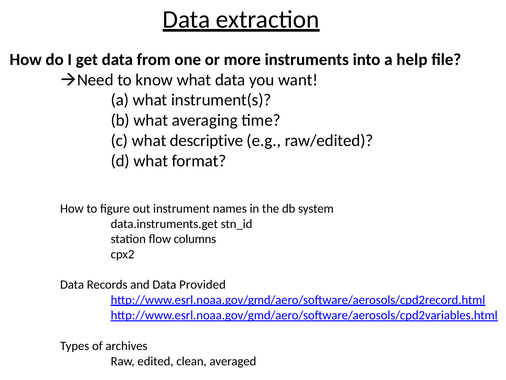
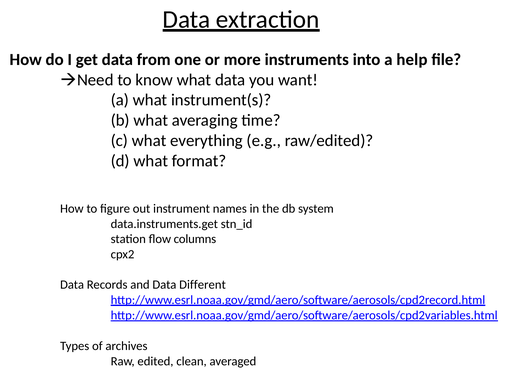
descriptive: descriptive -> everything
Provided: Provided -> Different
